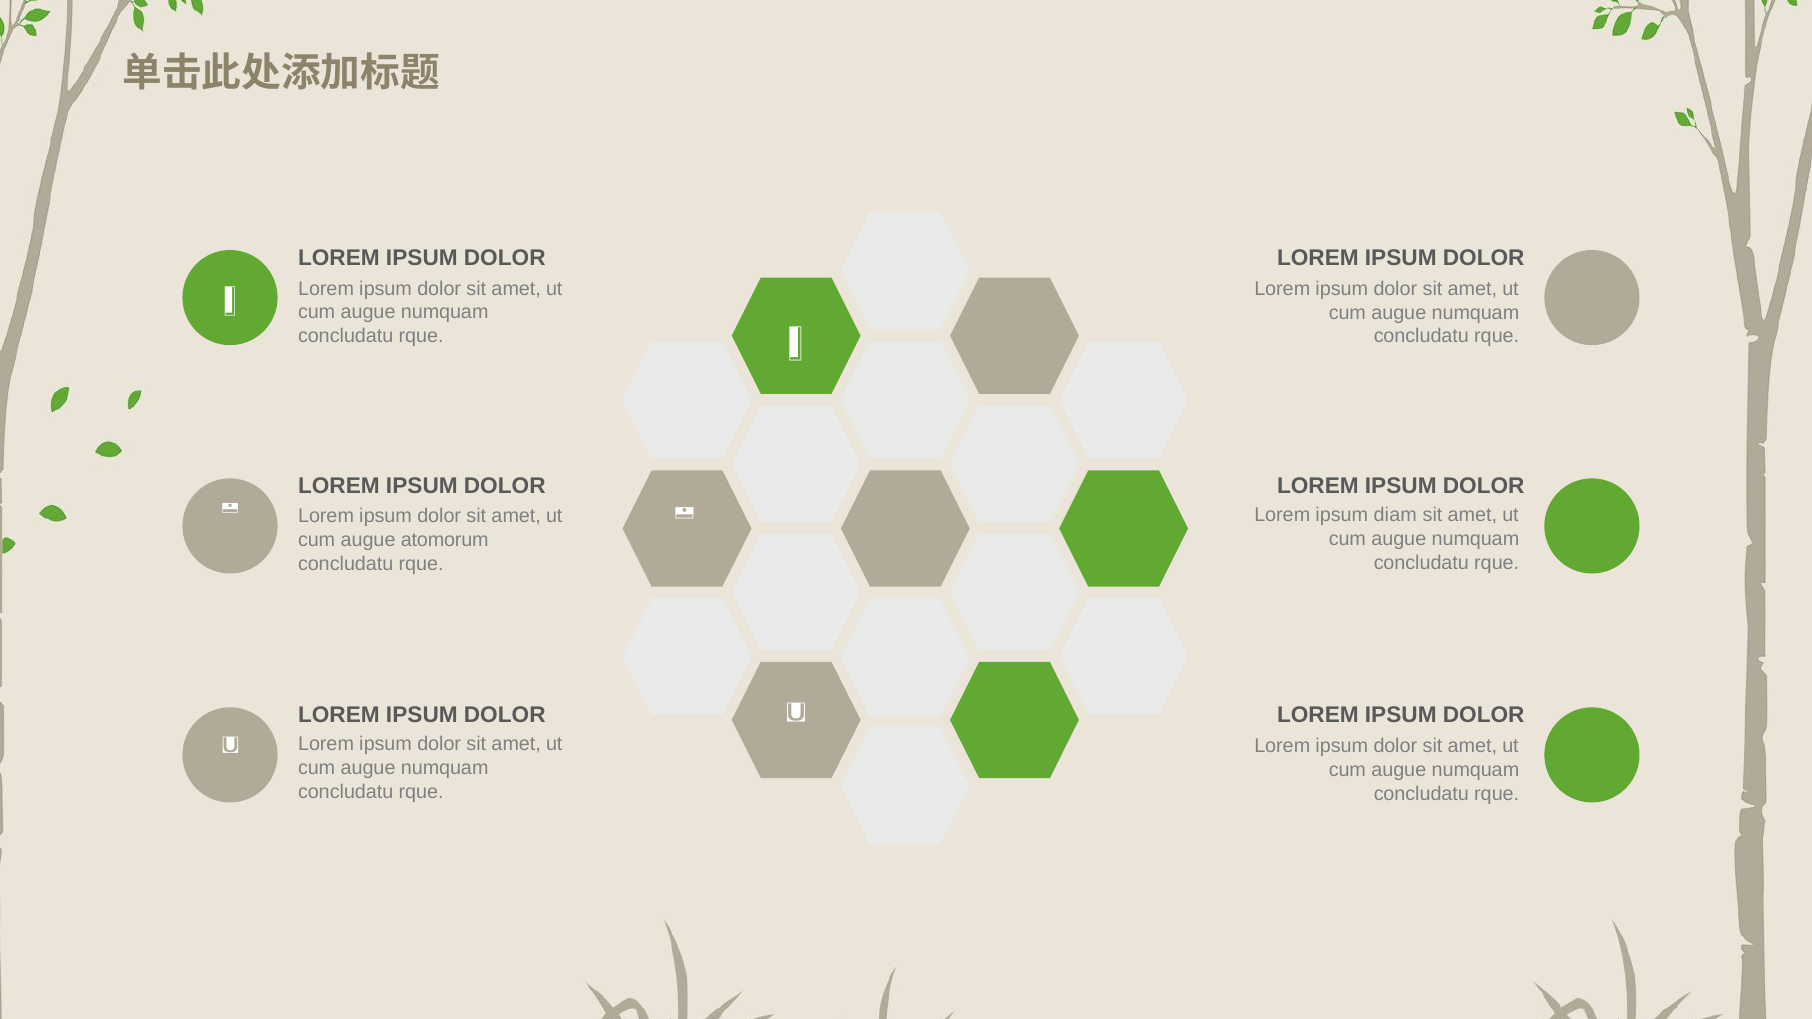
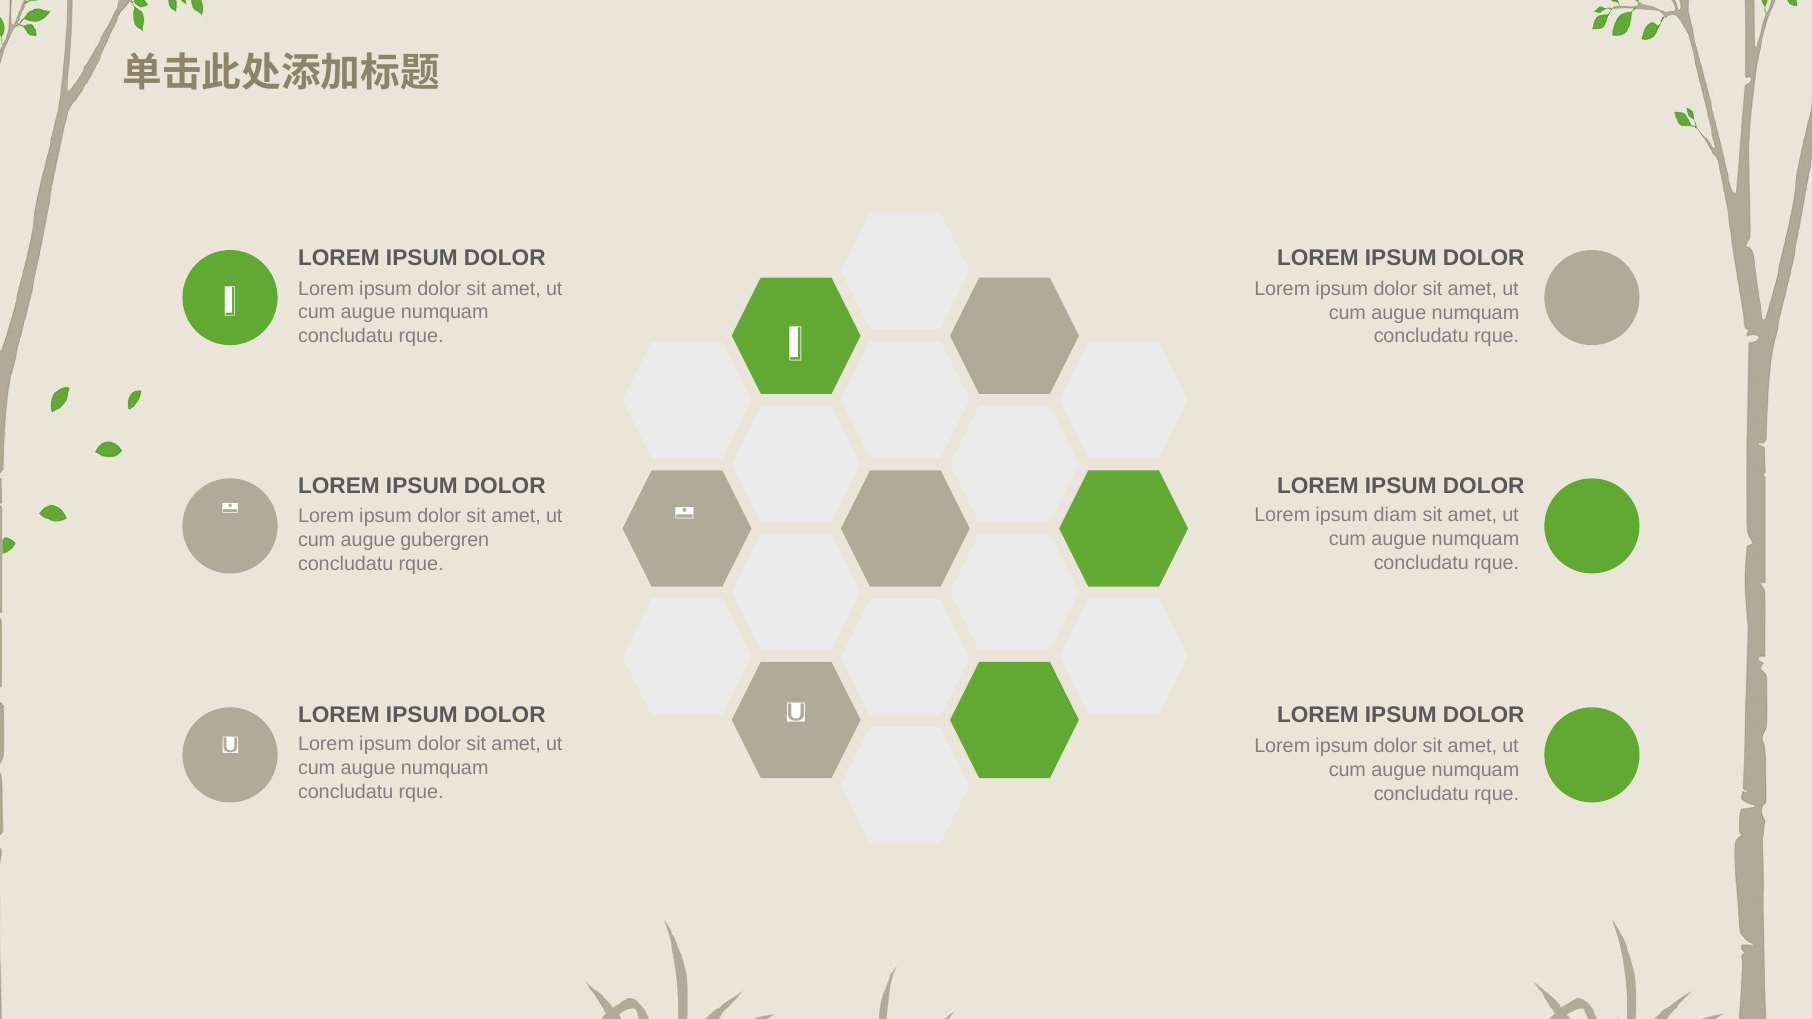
atomorum: atomorum -> gubergren
